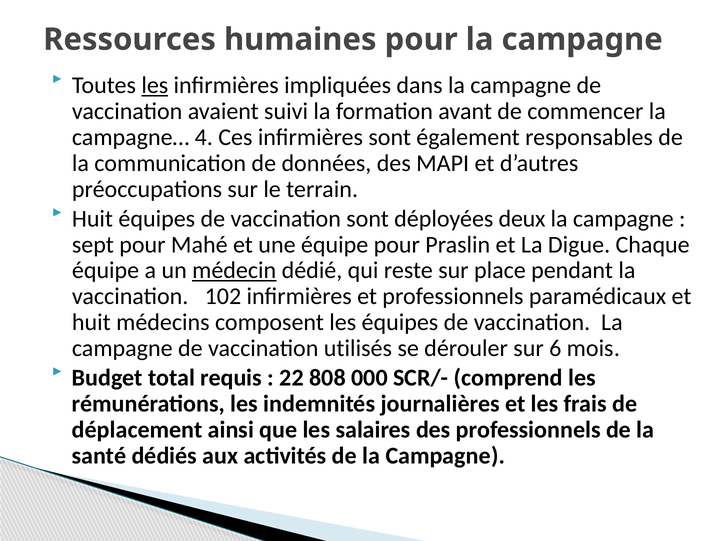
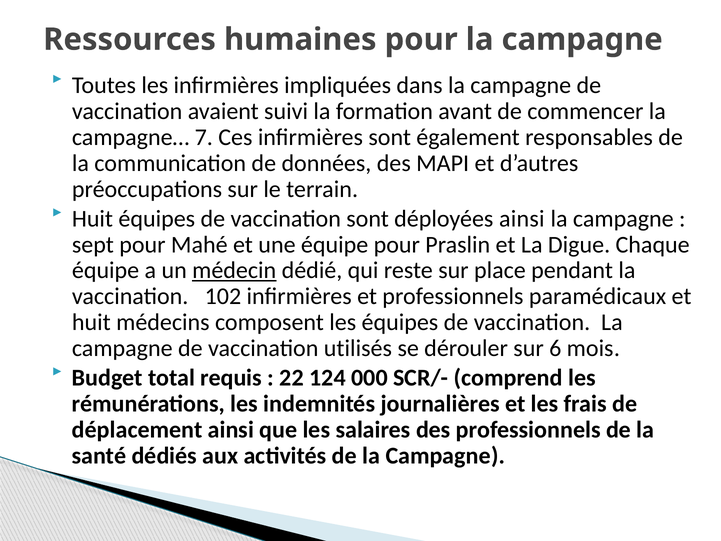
les at (155, 85) underline: present -> none
4: 4 -> 7
déployées deux: deux -> ainsi
808: 808 -> 124
